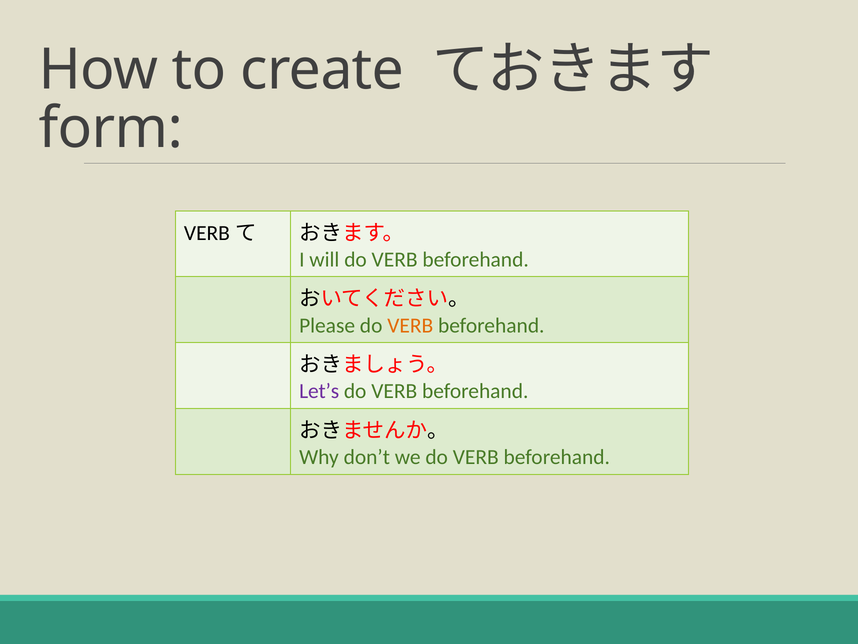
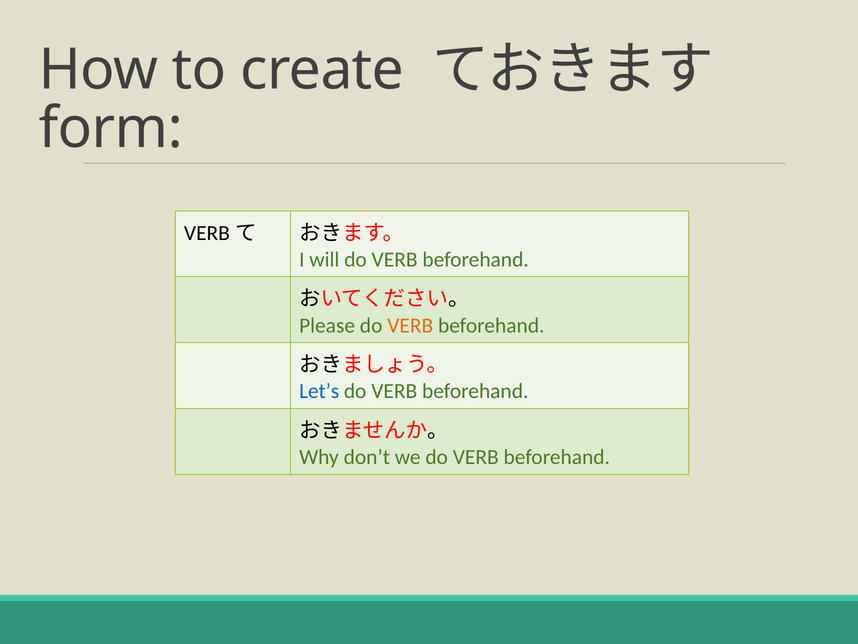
Let’s colour: purple -> blue
